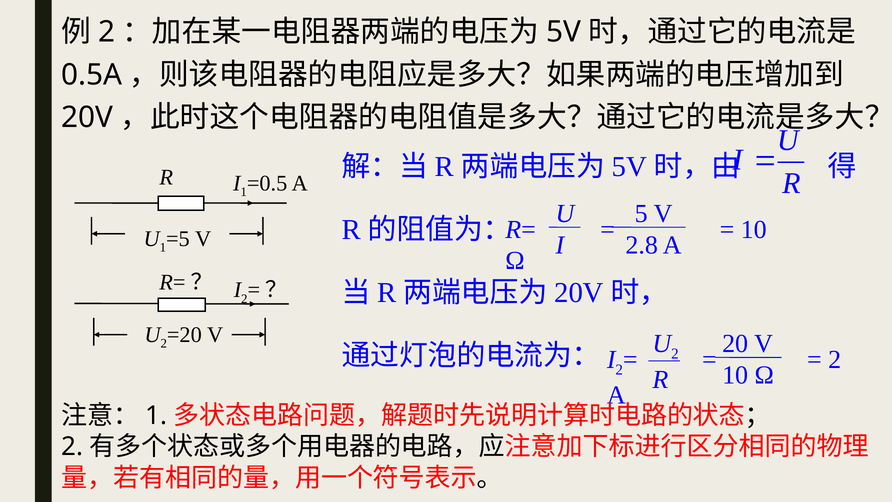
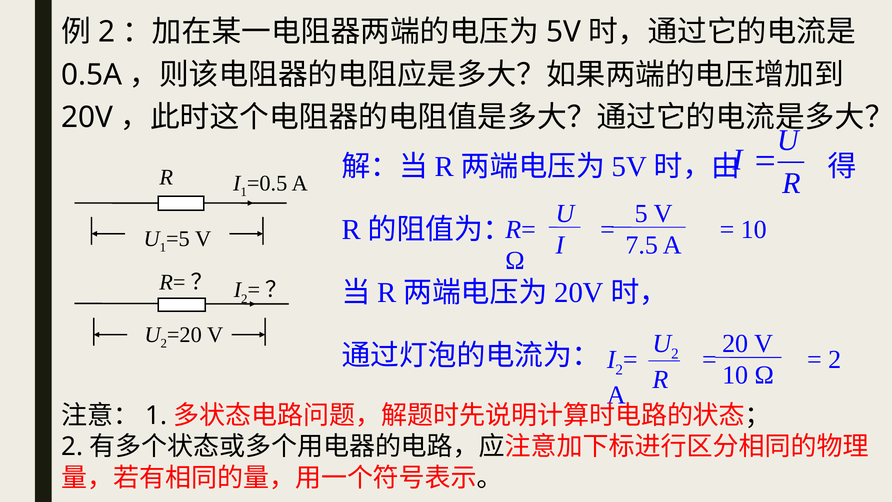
2.8: 2.8 -> 7.5
